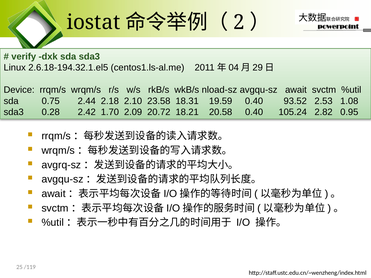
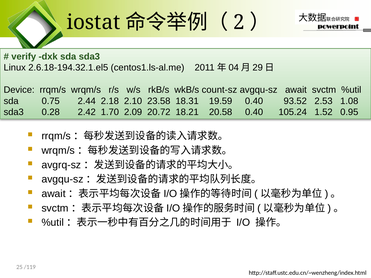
nload-sz: nload-sz -> count-sz
2.82: 2.82 -> 1.52
